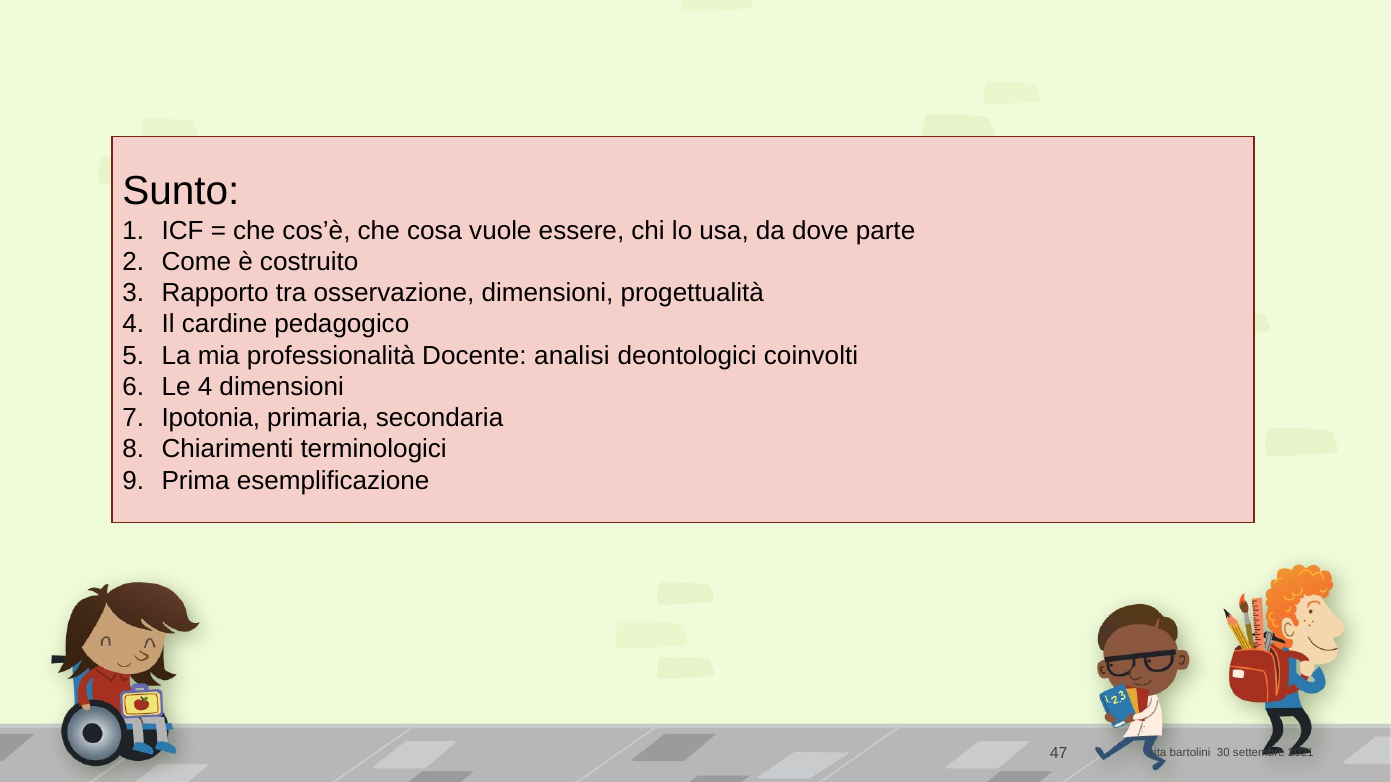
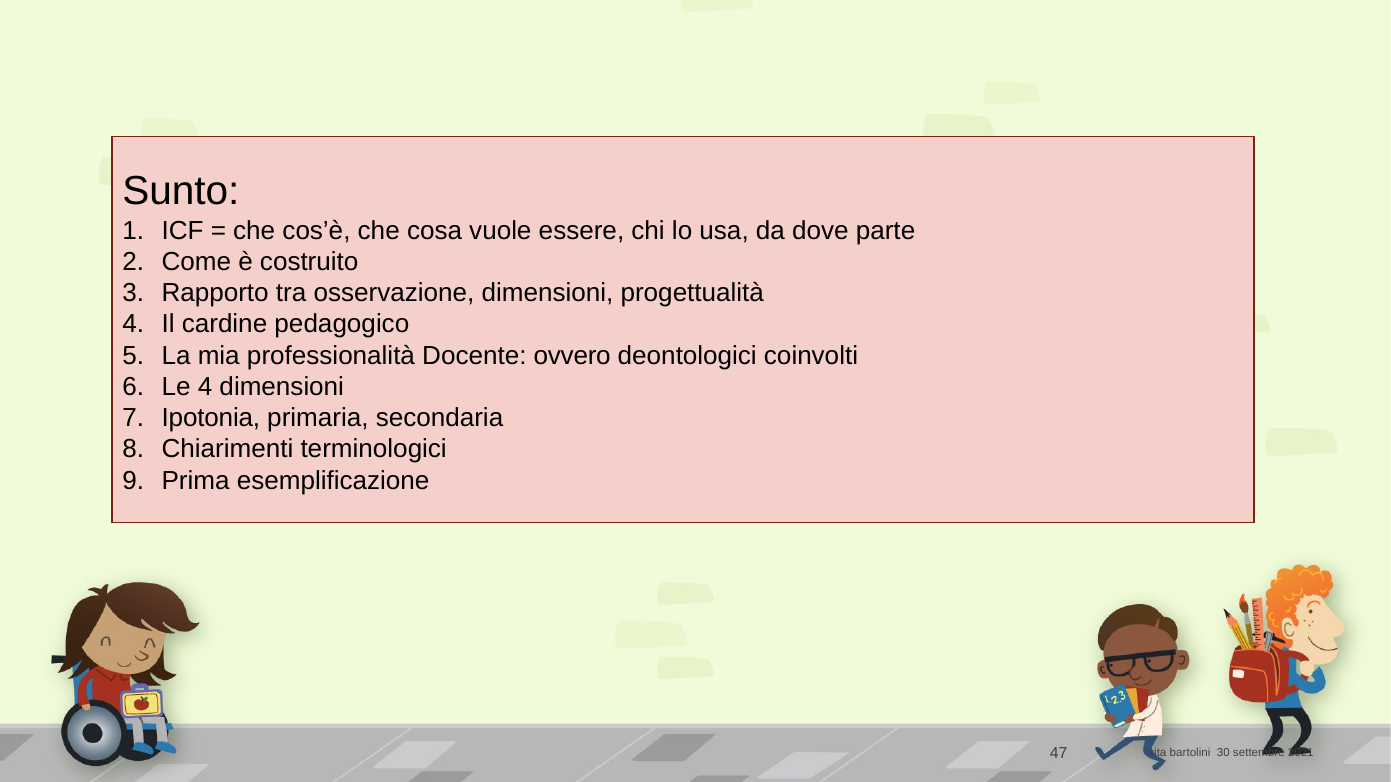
analisi: analisi -> ovvero
